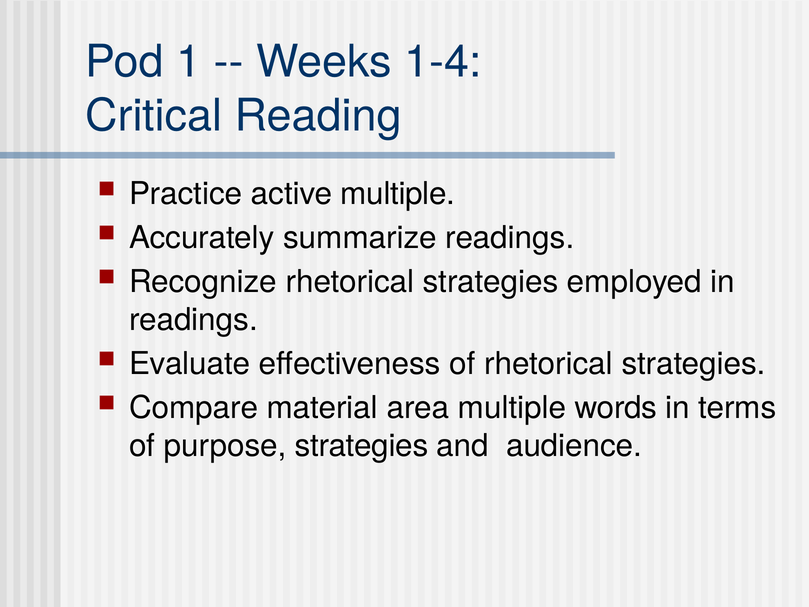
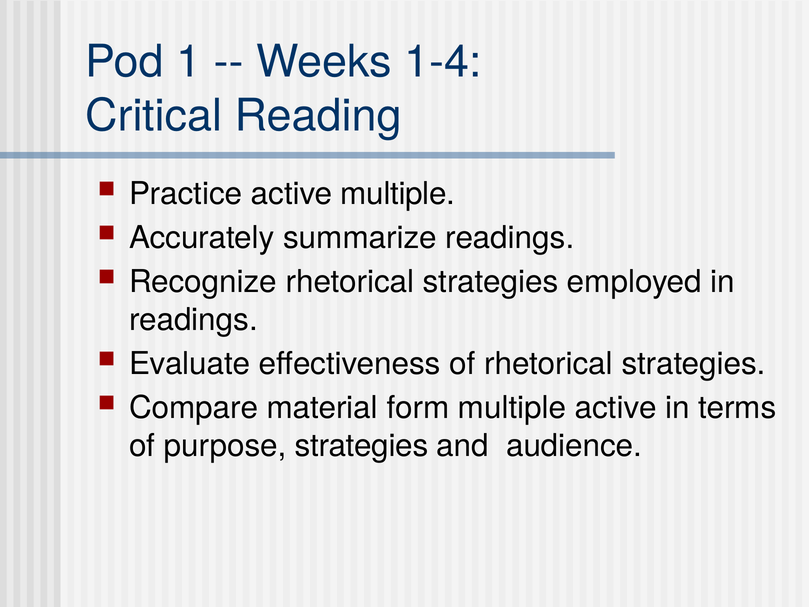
area: area -> form
multiple words: words -> active
